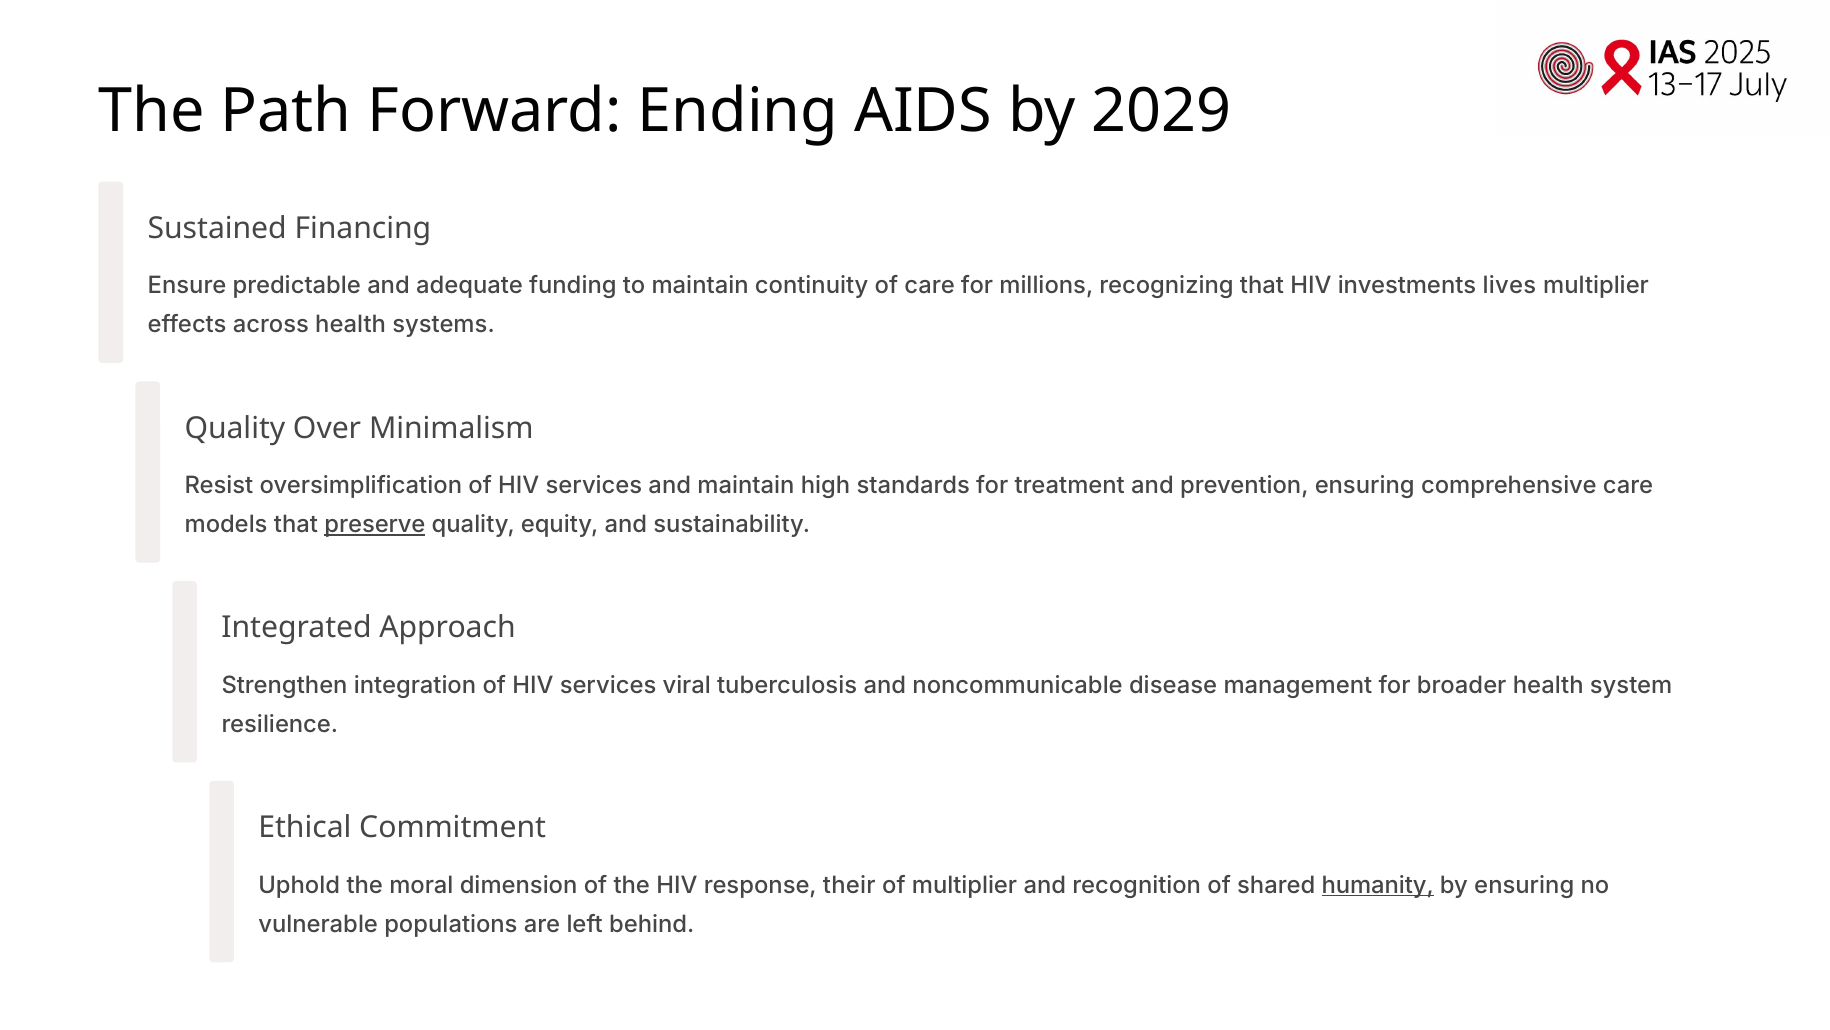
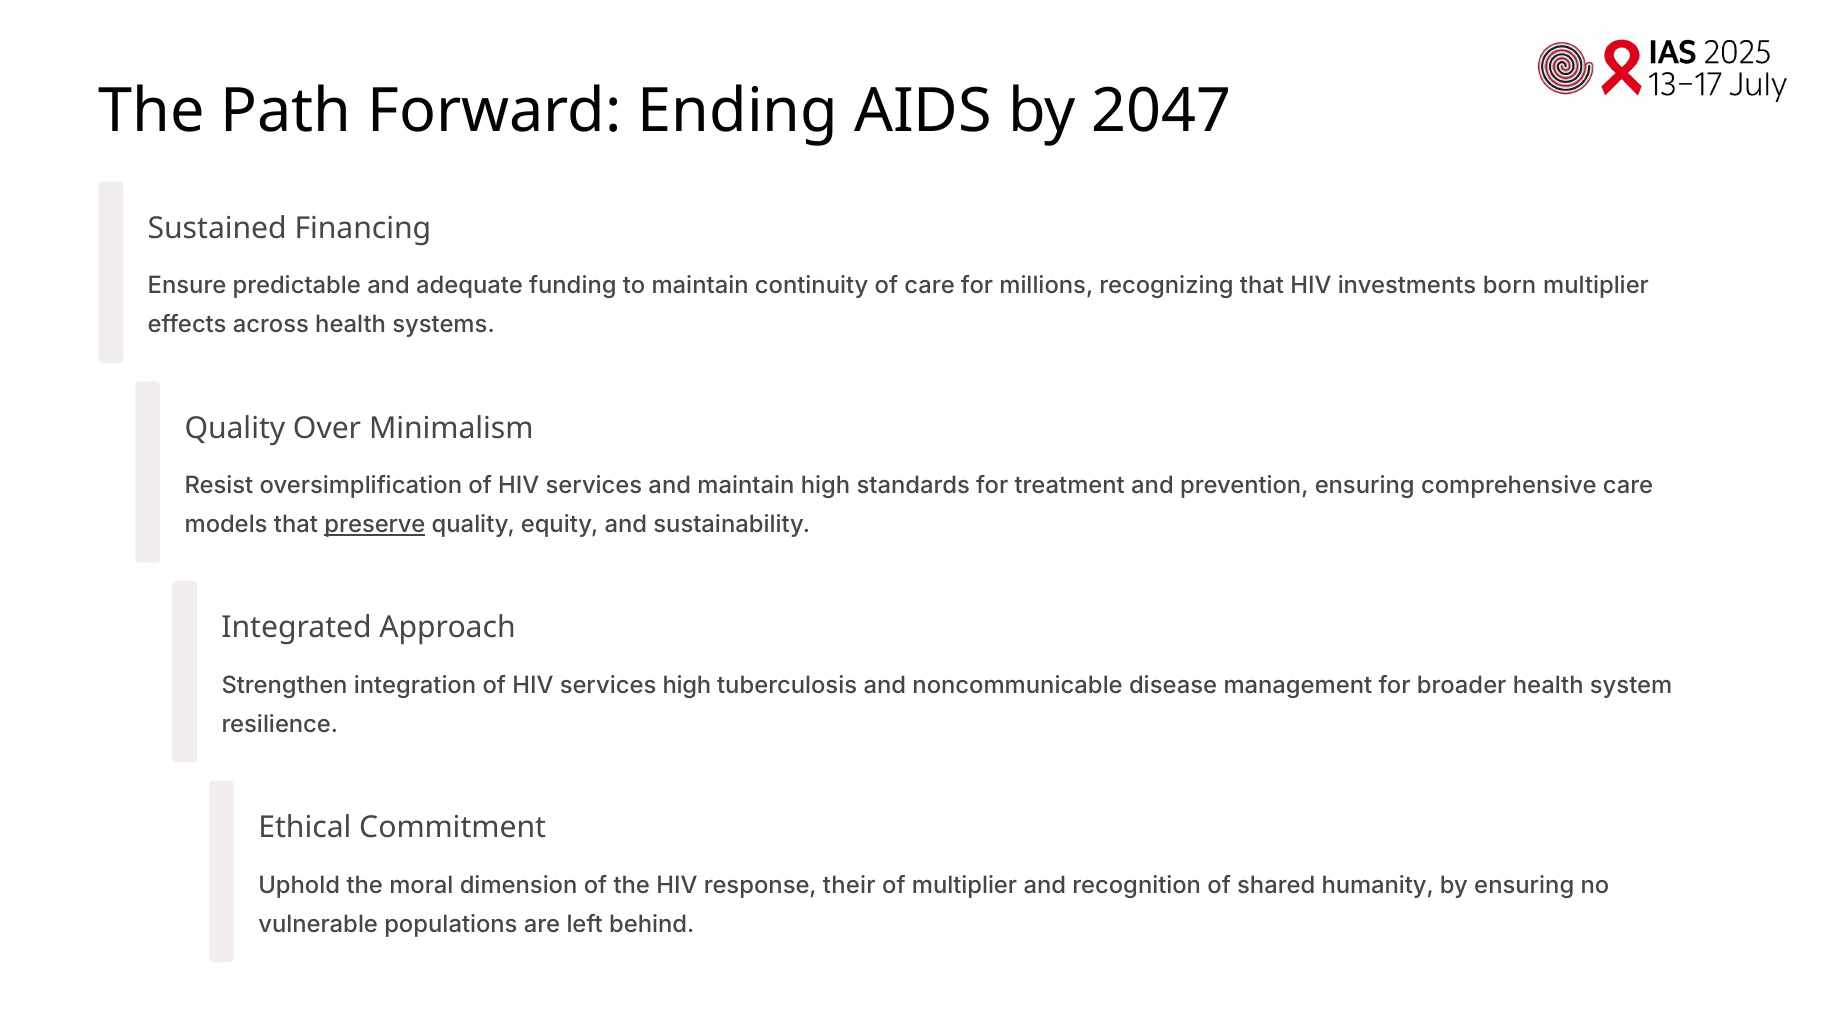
2029: 2029 -> 2047
lives: lives -> born
services viral: viral -> high
humanity underline: present -> none
